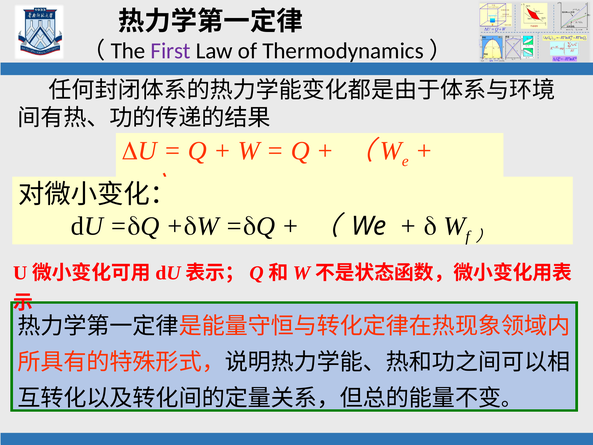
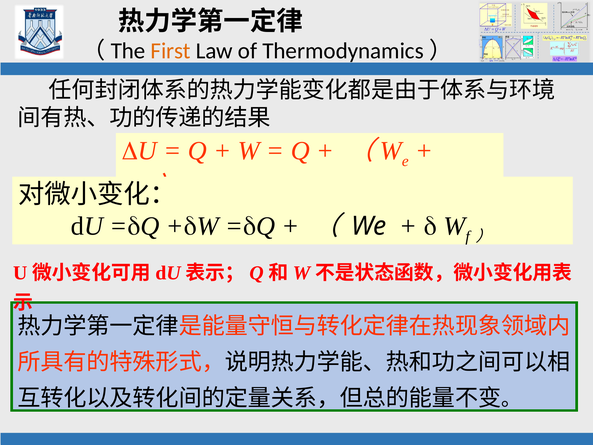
First colour: purple -> orange
